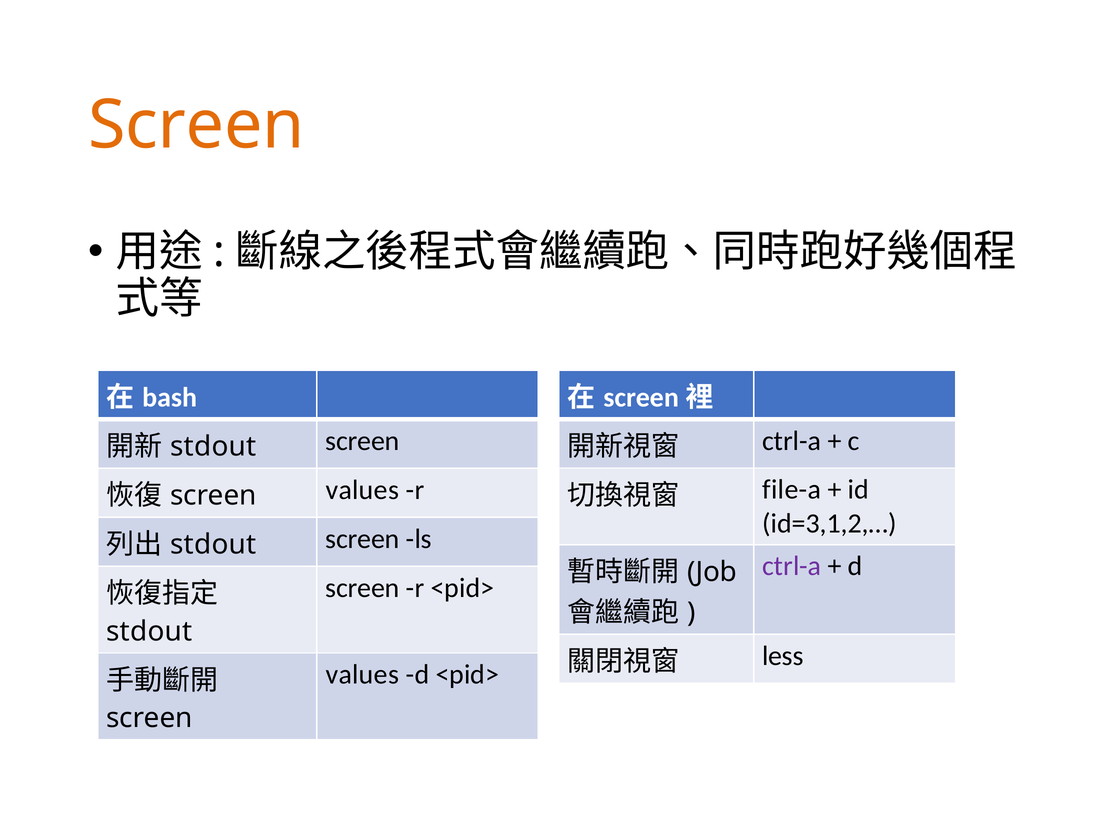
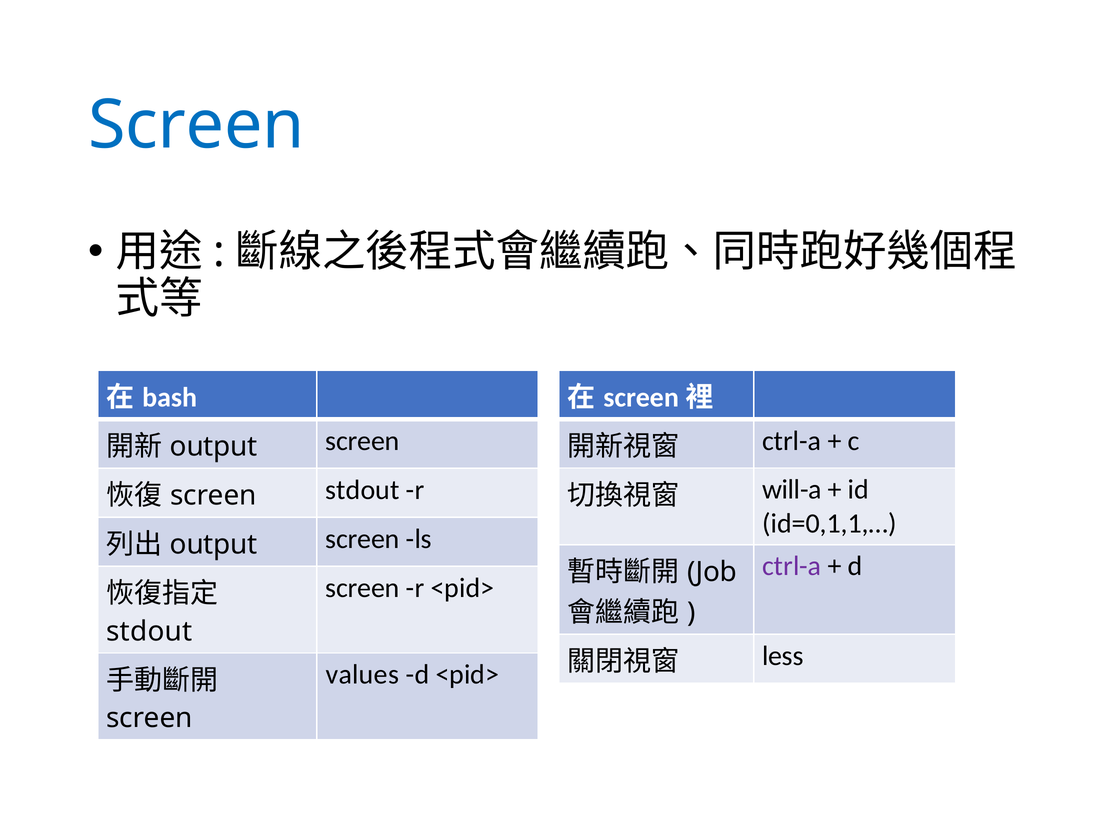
Screen at (196, 125) colour: orange -> blue
stdout at (213, 447): stdout -> output
file-a: file-a -> will-a
values at (362, 490): values -> stdout
id=3,1,2,…: id=3,1,2,… -> id=0,1,1,…
stdout at (213, 545): stdout -> output
